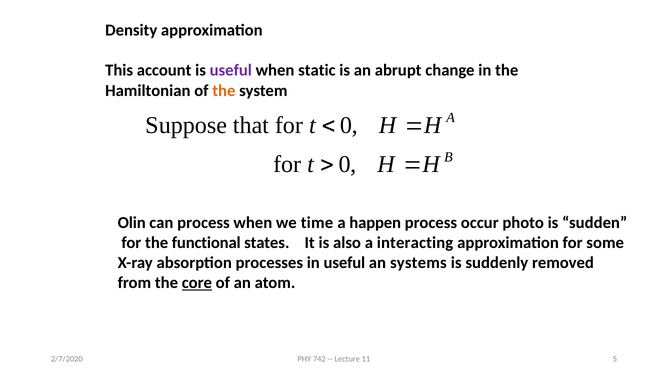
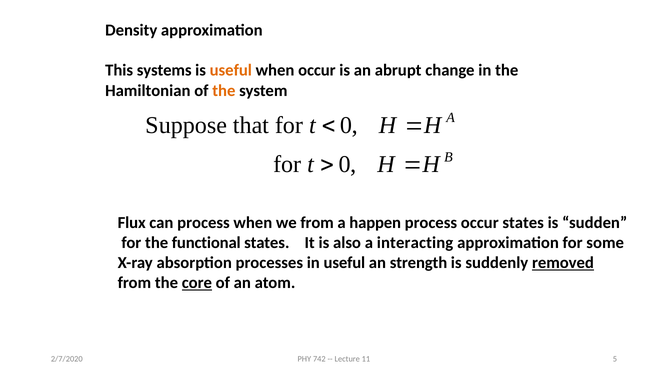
account: account -> systems
useful at (231, 70) colour: purple -> orange
when static: static -> occur
Olin: Olin -> Flux
we time: time -> from
occur photo: photo -> states
systems: systems -> strength
removed underline: none -> present
